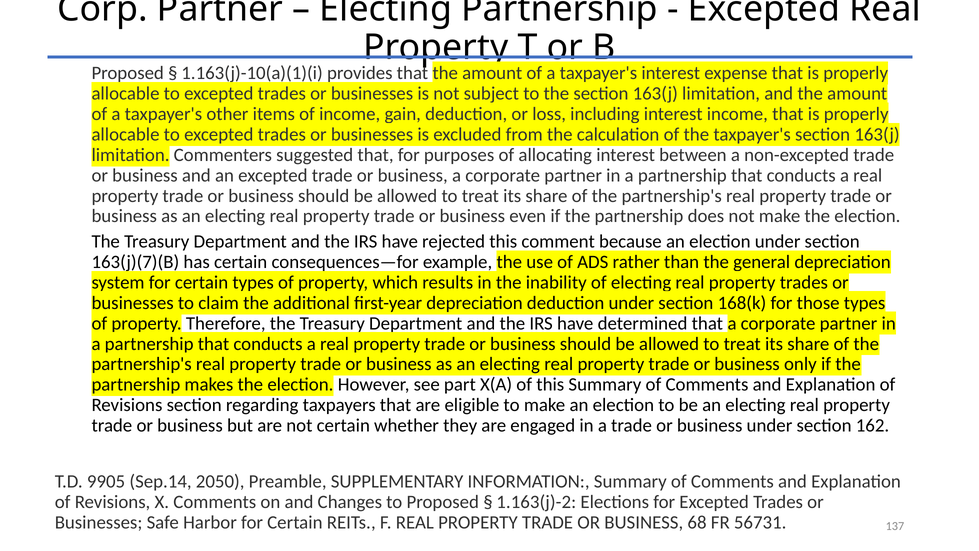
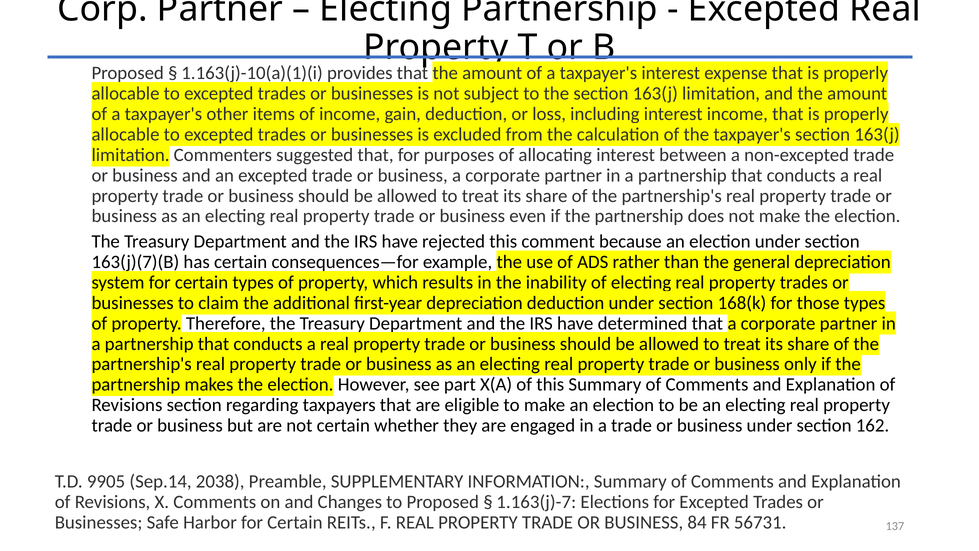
2050: 2050 -> 2038
1.163(j)-2: 1.163(j)-2 -> 1.163(j)-7
68: 68 -> 84
